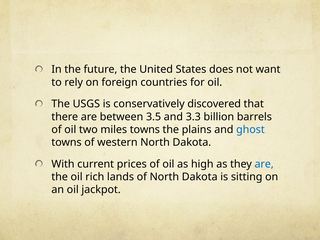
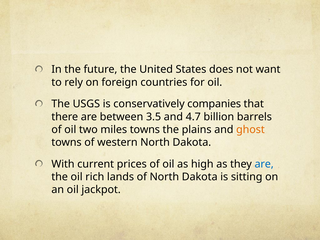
discovered: discovered -> companies
3.3: 3.3 -> 4.7
ghost colour: blue -> orange
